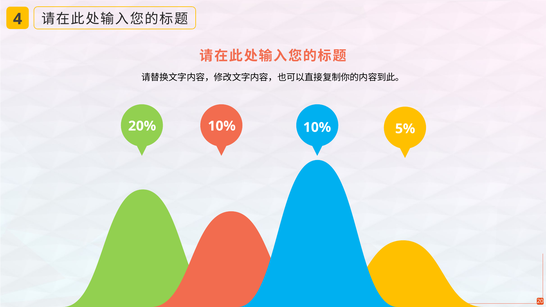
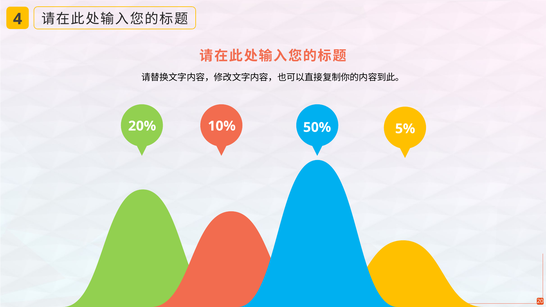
10% 10%: 10% -> 50%
